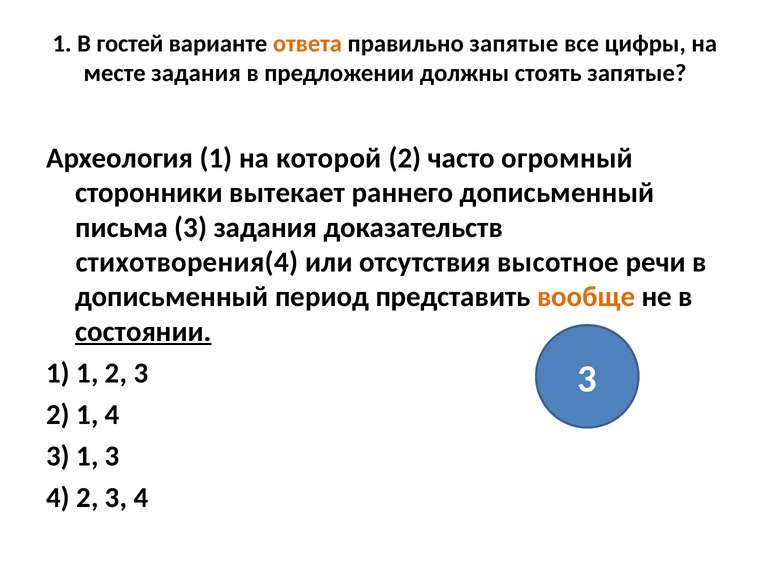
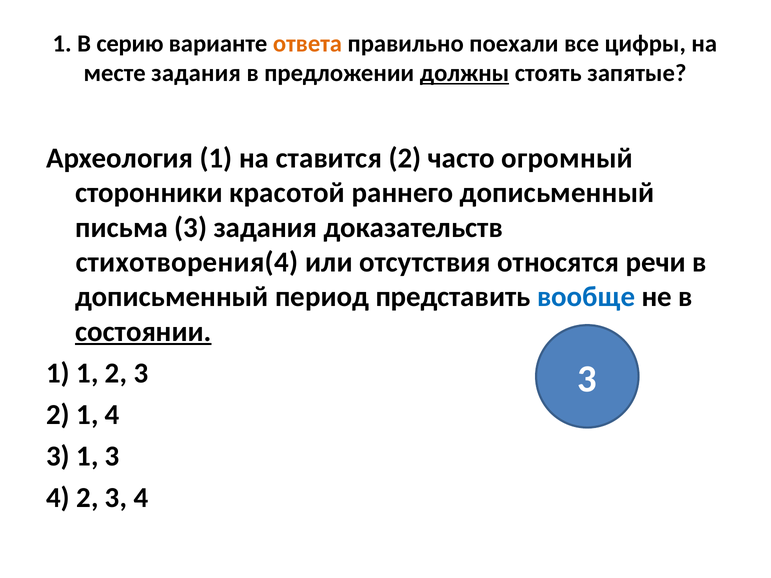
гостей: гостей -> серию
правильно запятые: запятые -> поехали
должны underline: none -> present
которой: которой -> ставится
вытекает: вытекает -> красотой
высотное: высотное -> относятся
вообще colour: orange -> blue
